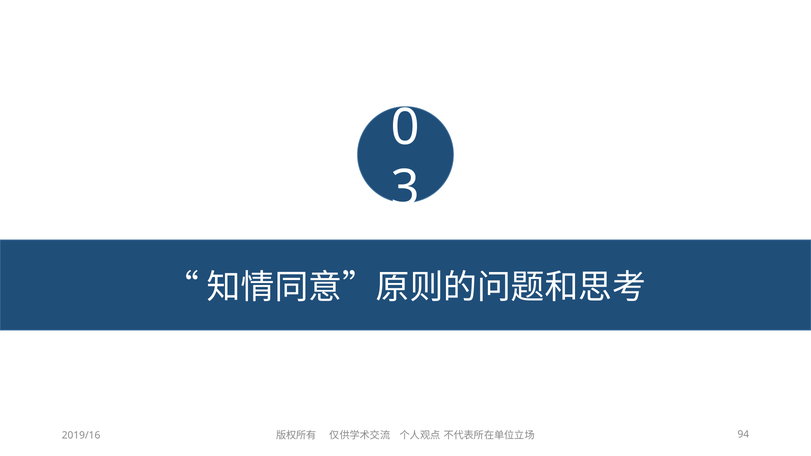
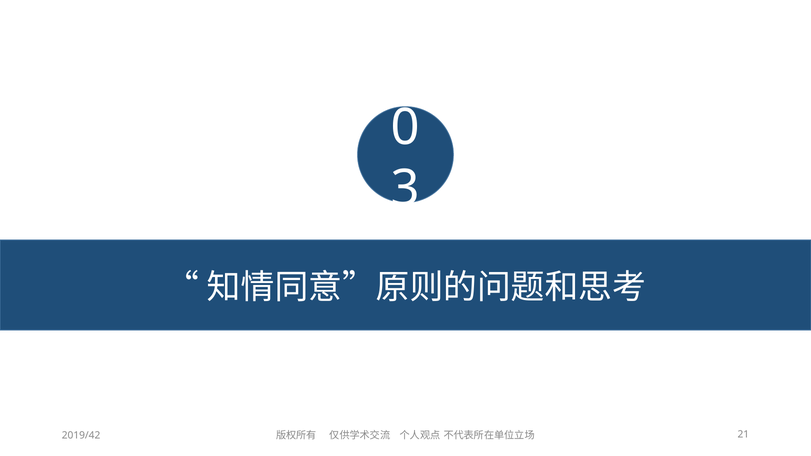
94: 94 -> 21
2019/16: 2019/16 -> 2019/42
